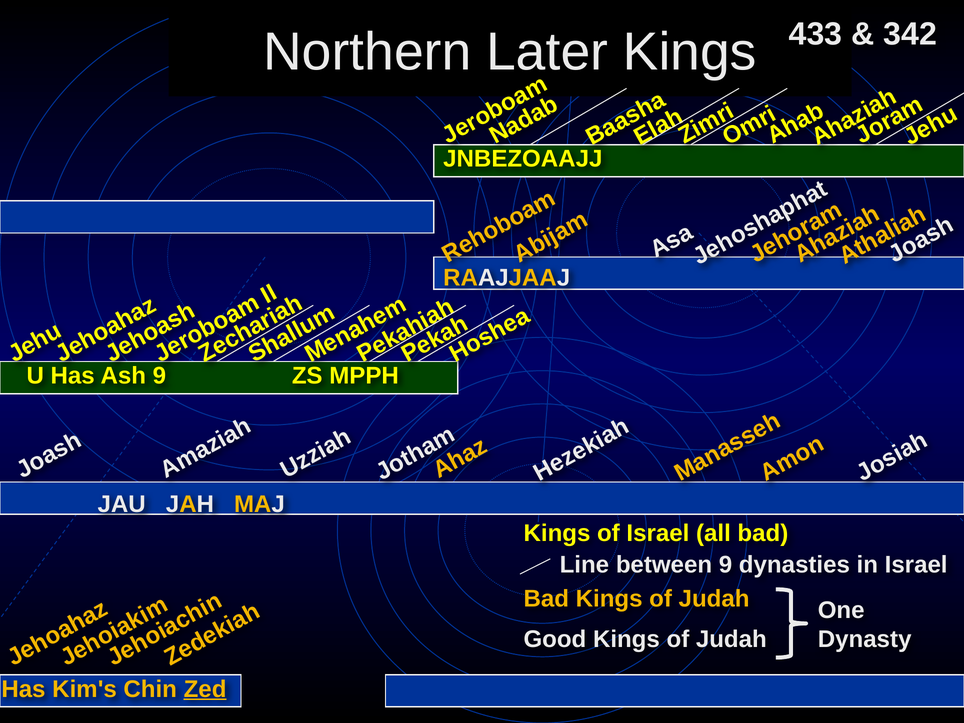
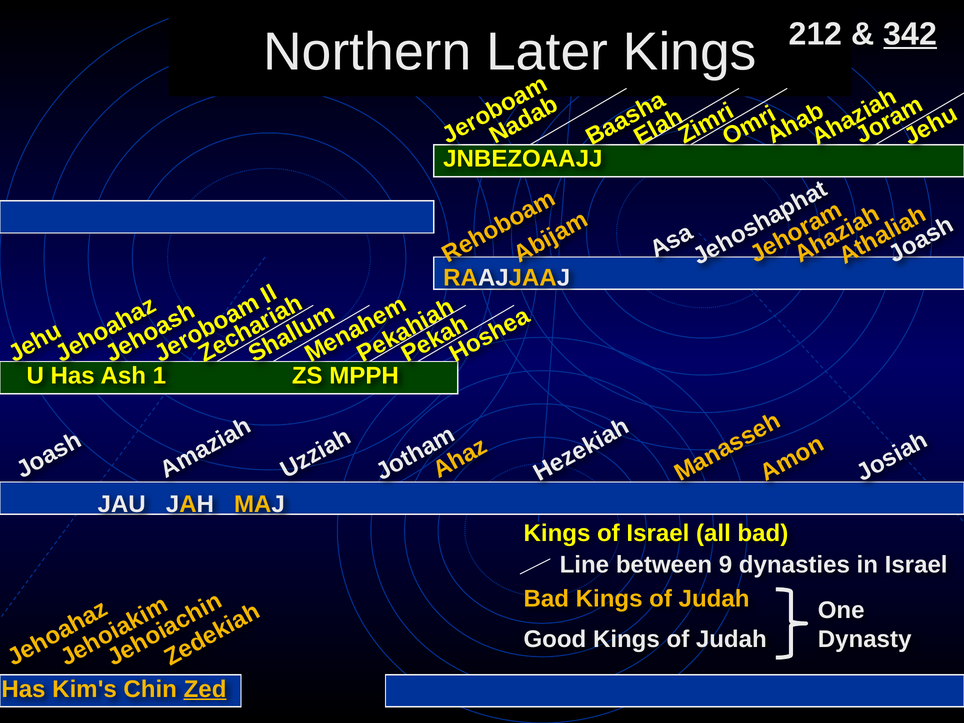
433: 433 -> 212
342 underline: none -> present
Ash 9: 9 -> 1
